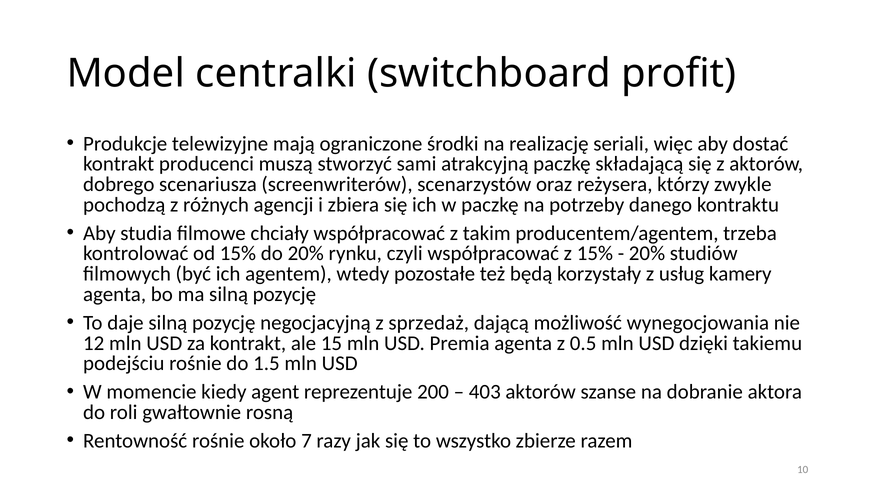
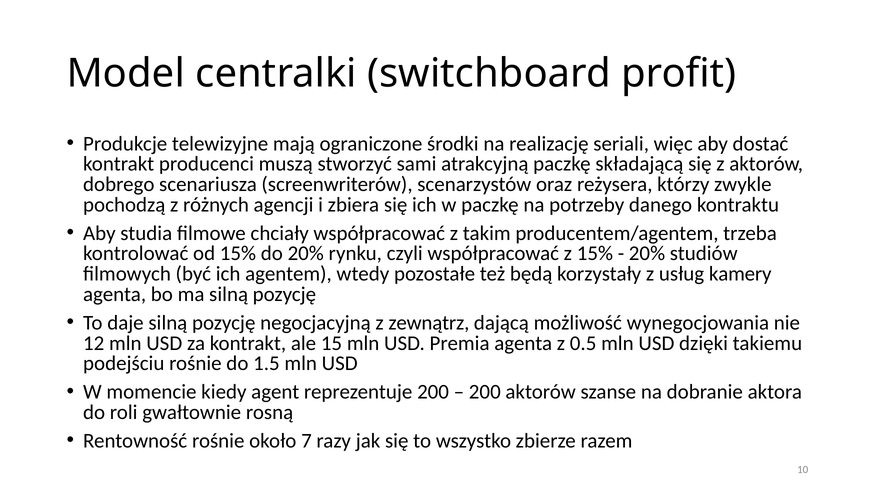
sprzedaż: sprzedaż -> zewnątrz
403 at (485, 392): 403 -> 200
